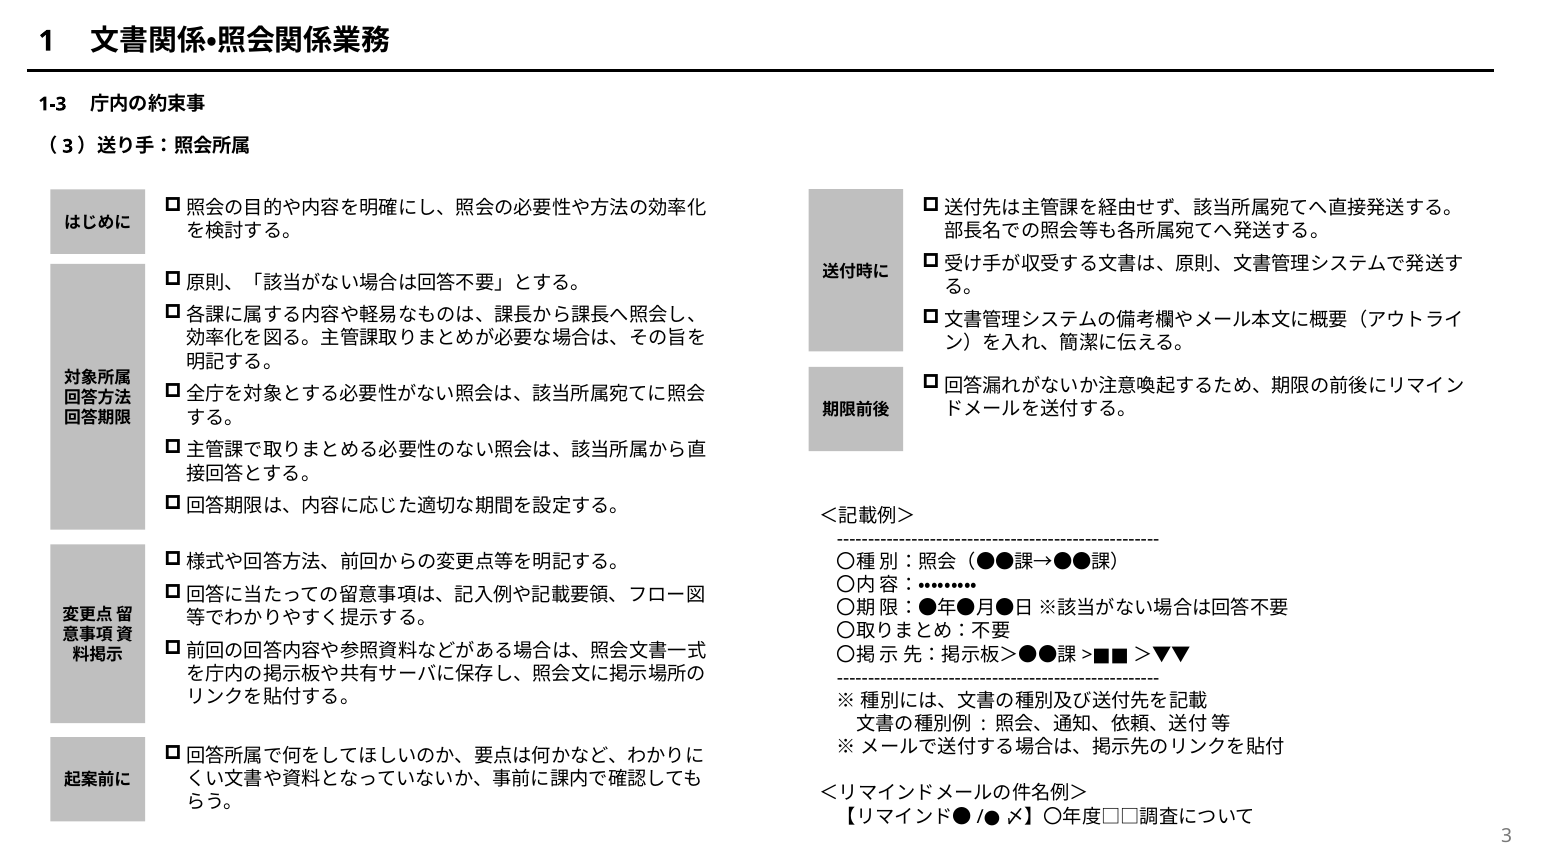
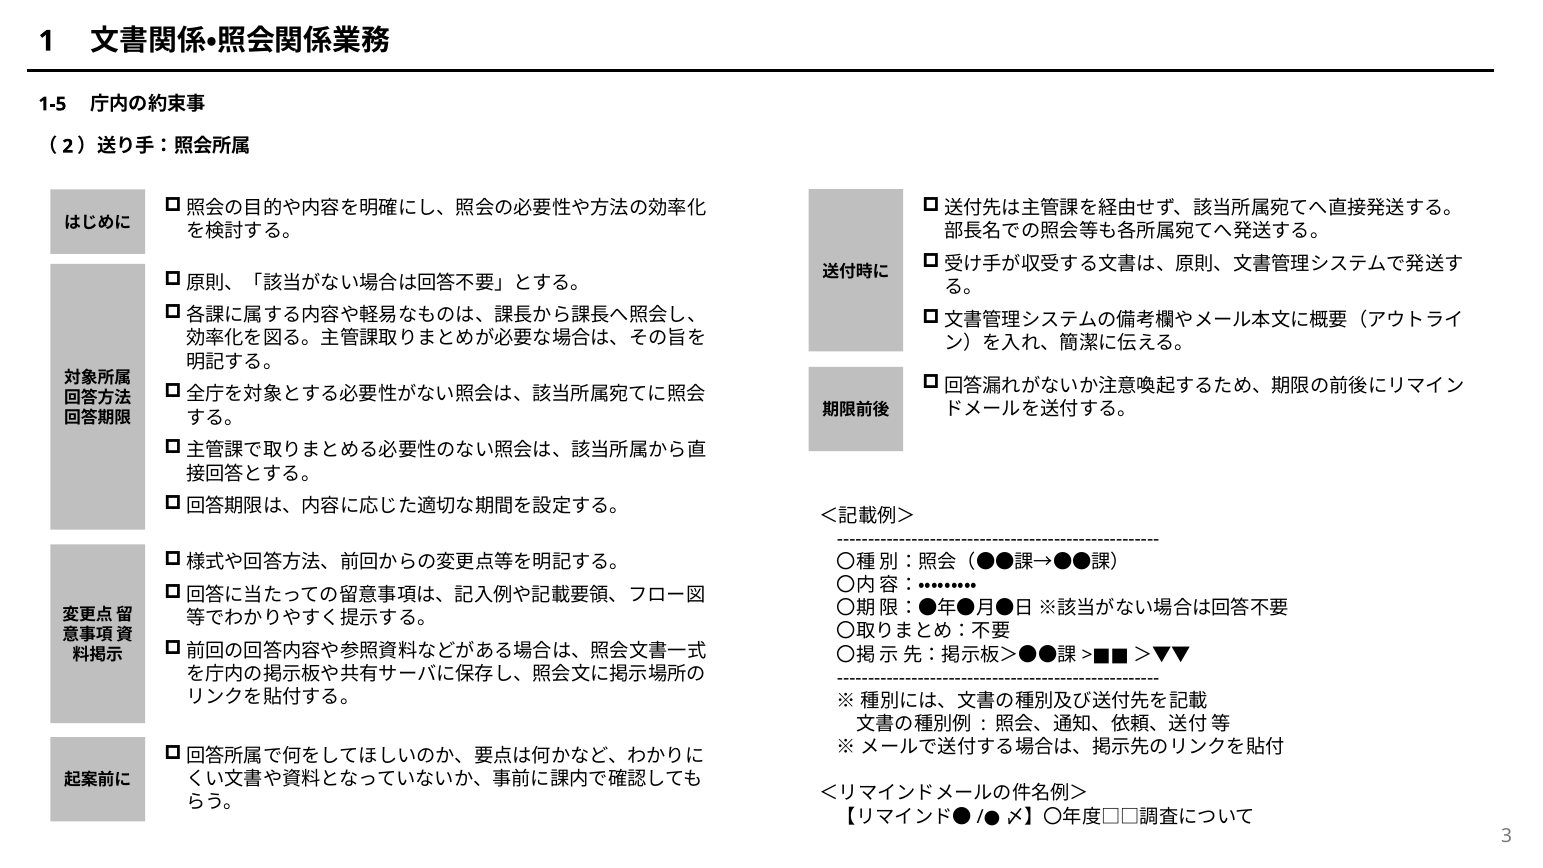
1-3: 1-3 -> 1-5
3 at (68, 146): 3 -> 2
